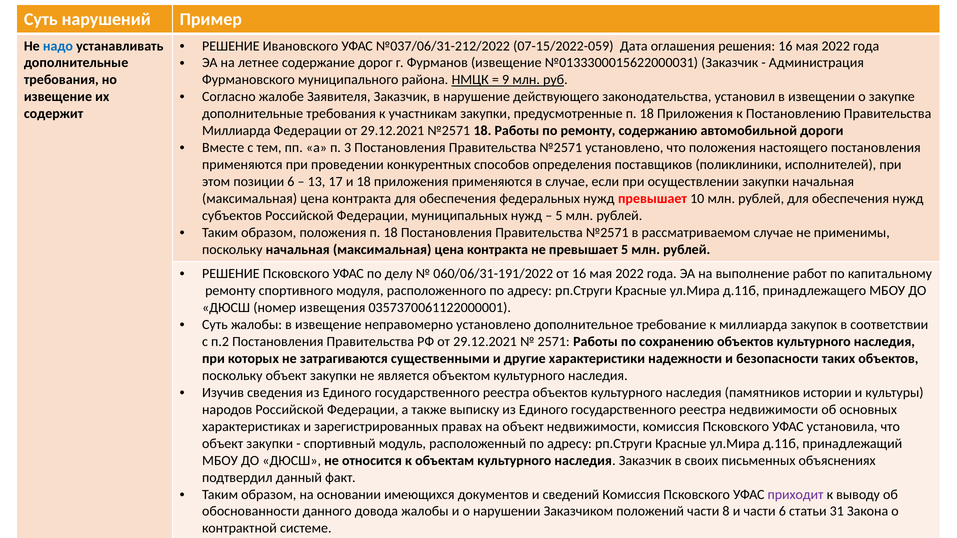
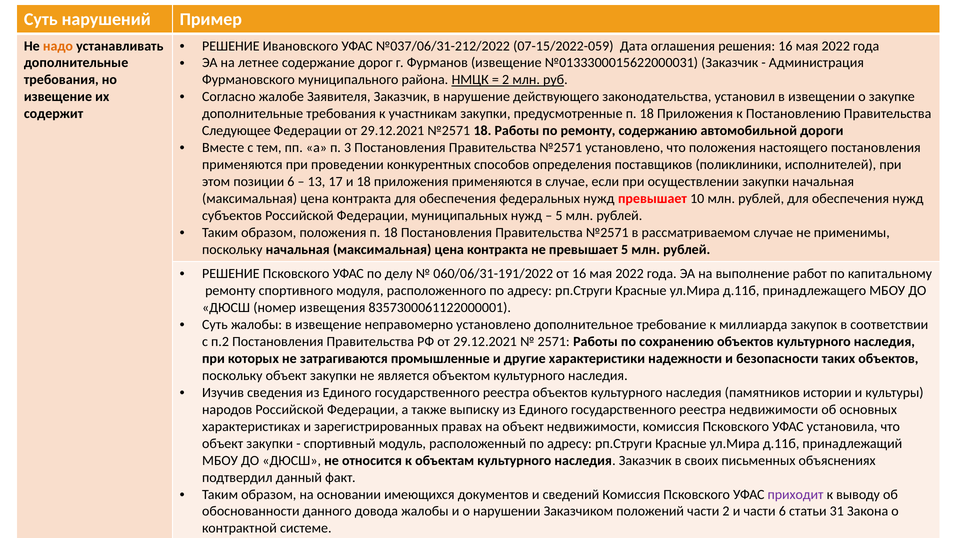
надо colour: blue -> orange
9 at (506, 80): 9 -> 2
Миллиарда at (236, 131): Миллиарда -> Следующее
0357370061122000001: 0357370061122000001 -> 8357300061122000001
существенными: существенными -> промышленные
части 8: 8 -> 2
